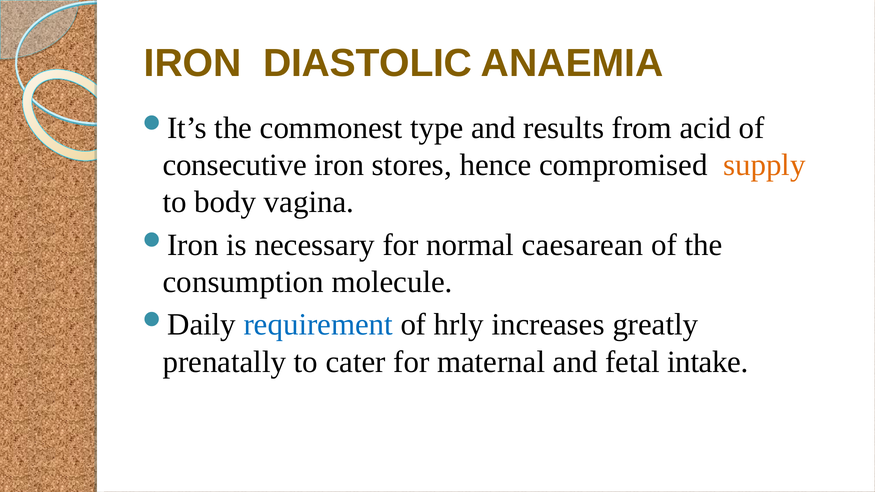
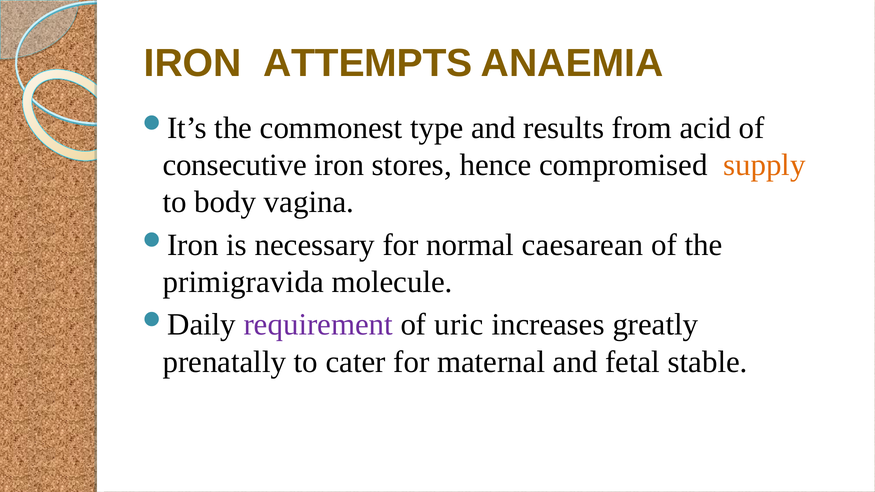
DIASTOLIC: DIASTOLIC -> ATTEMPTS
consumption: consumption -> primigravida
requirement colour: blue -> purple
hrly: hrly -> uric
intake: intake -> stable
